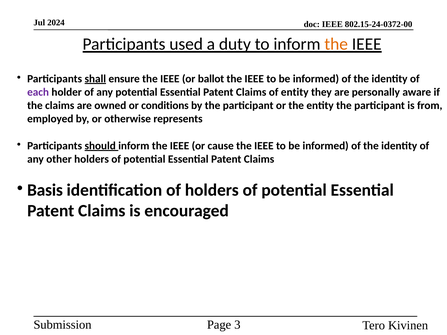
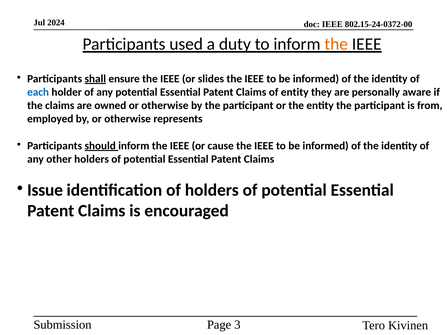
ballot: ballot -> slides
each colour: purple -> blue
owned or conditions: conditions -> otherwise
Basis: Basis -> Issue
